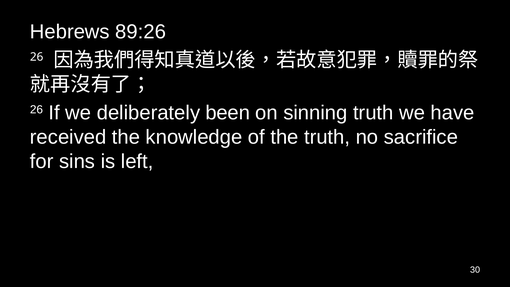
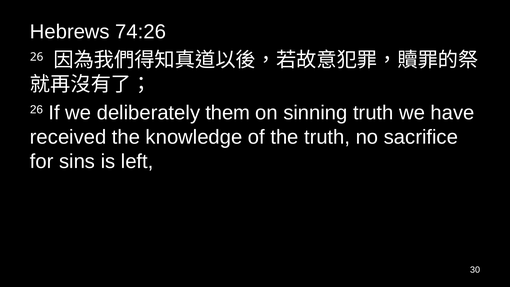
89:26: 89:26 -> 74:26
been: been -> them
